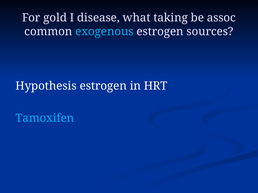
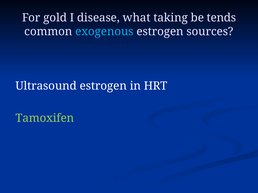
assoc: assoc -> tends
Hypothesis: Hypothesis -> Ultrasound
Tamoxifen colour: light blue -> light green
